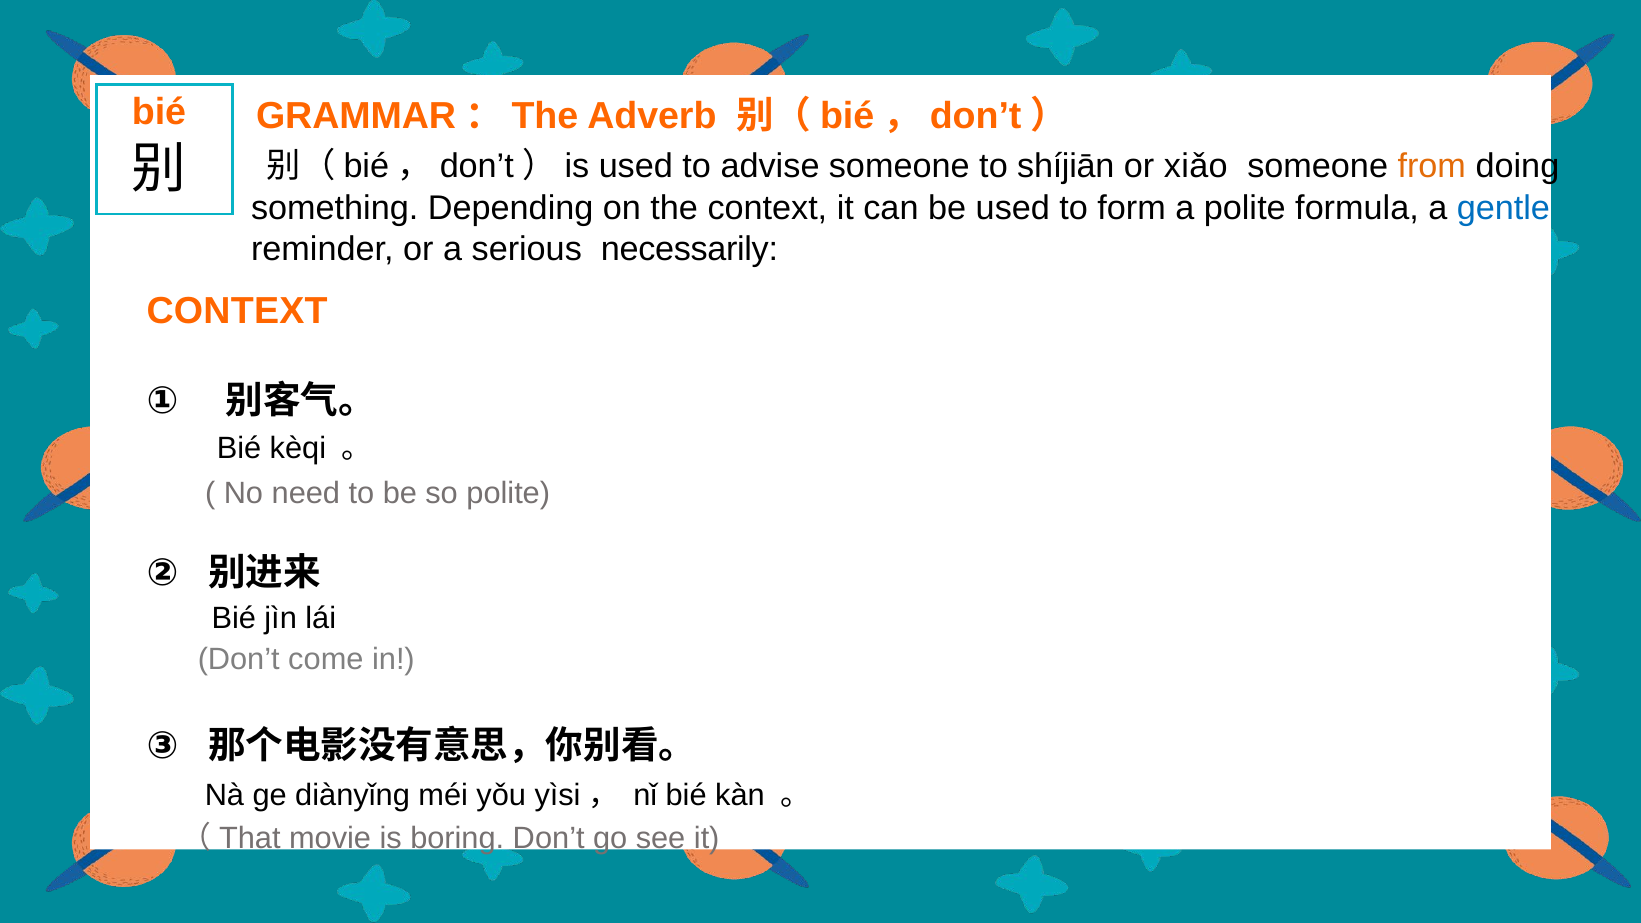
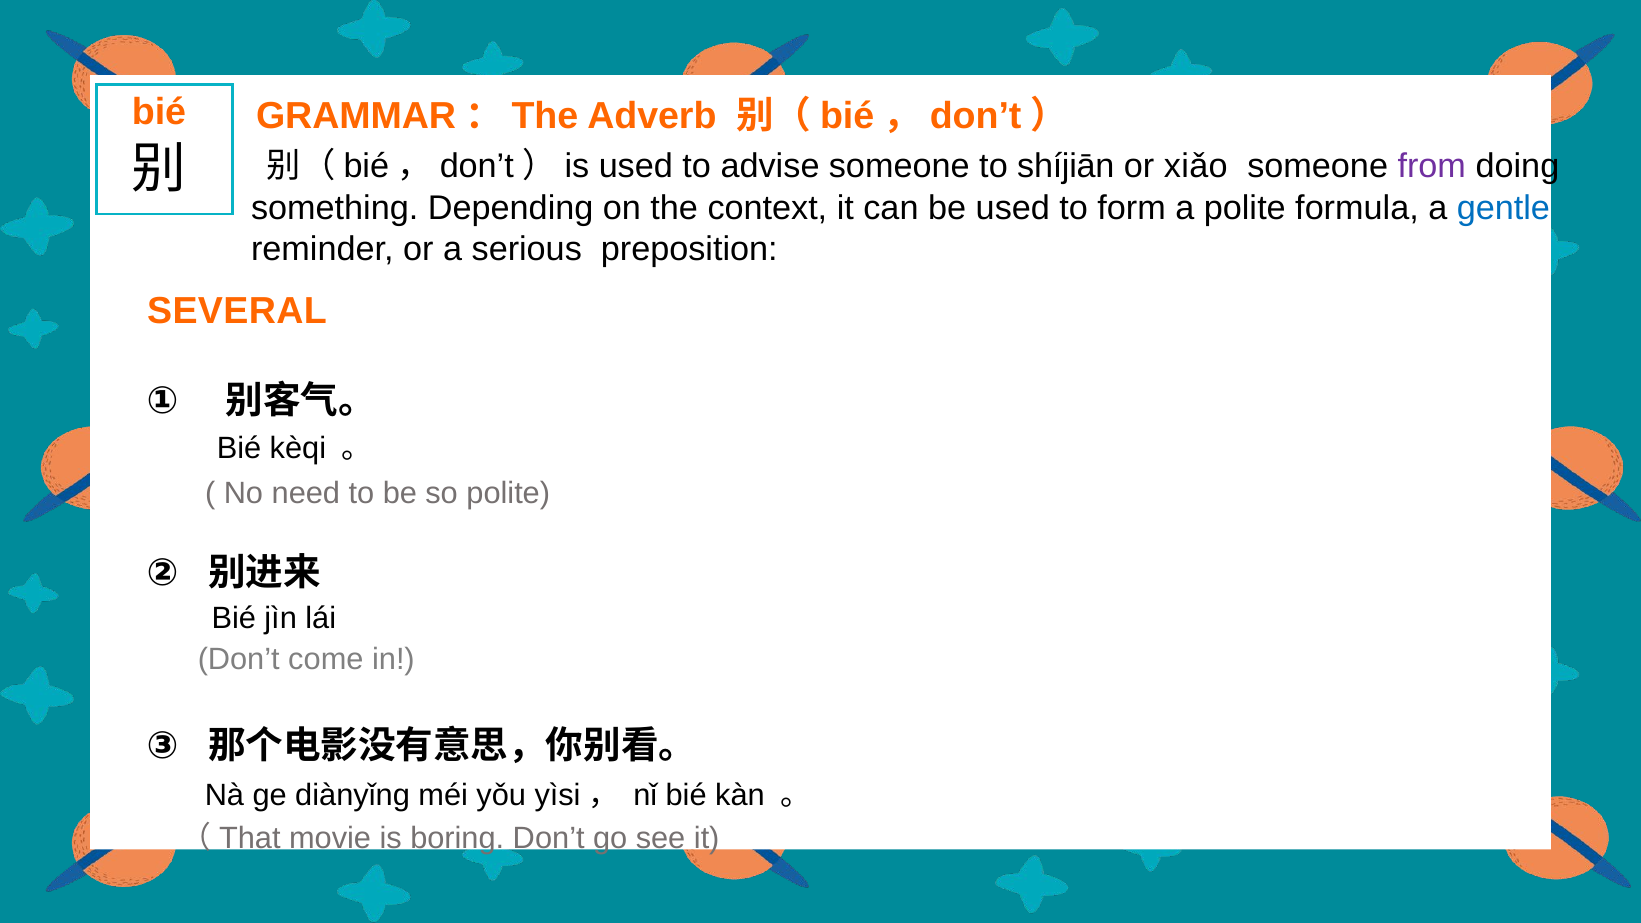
from colour: orange -> purple
necessarily: necessarily -> preposition
CONTEXT at (237, 311): CONTEXT -> SEVERAL
